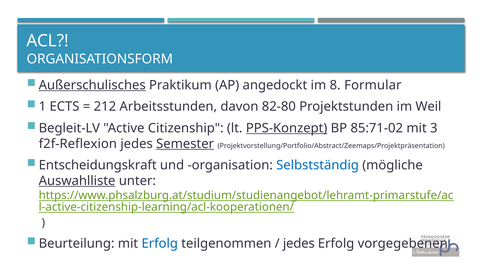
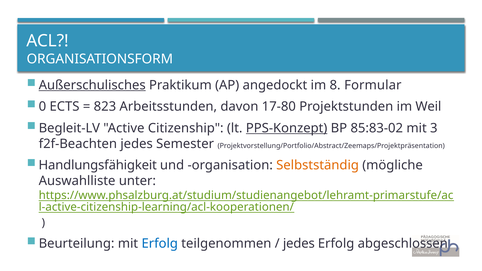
1: 1 -> 0
212: 212 -> 823
82-80: 82-80 -> 17-80
85:71-02: 85:71-02 -> 85:83-02
f2f-Reflexion: f2f-Reflexion -> f2f-Beachten
Semester underline: present -> none
Entscheidungskraft: Entscheidungskraft -> Handlungsfähigkeit
Selbstständig colour: blue -> orange
Auswahlliste underline: present -> none
vorgegebenen: vorgegebenen -> abgeschlossen
